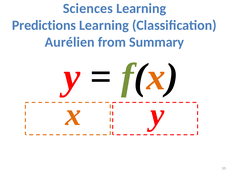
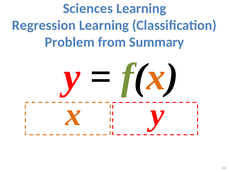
Predictions: Predictions -> Regression
Aurélien: Aurélien -> Problem
